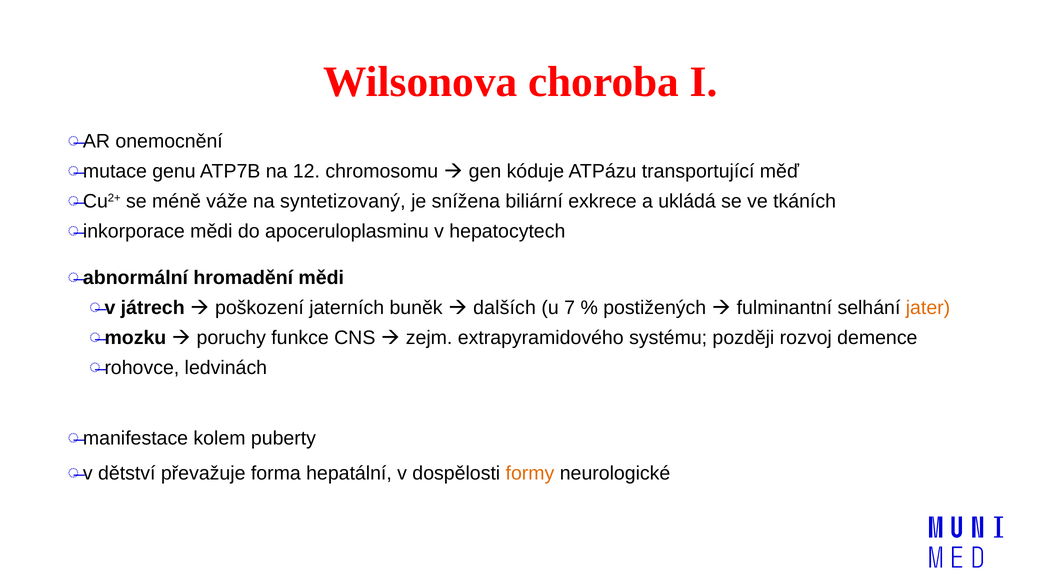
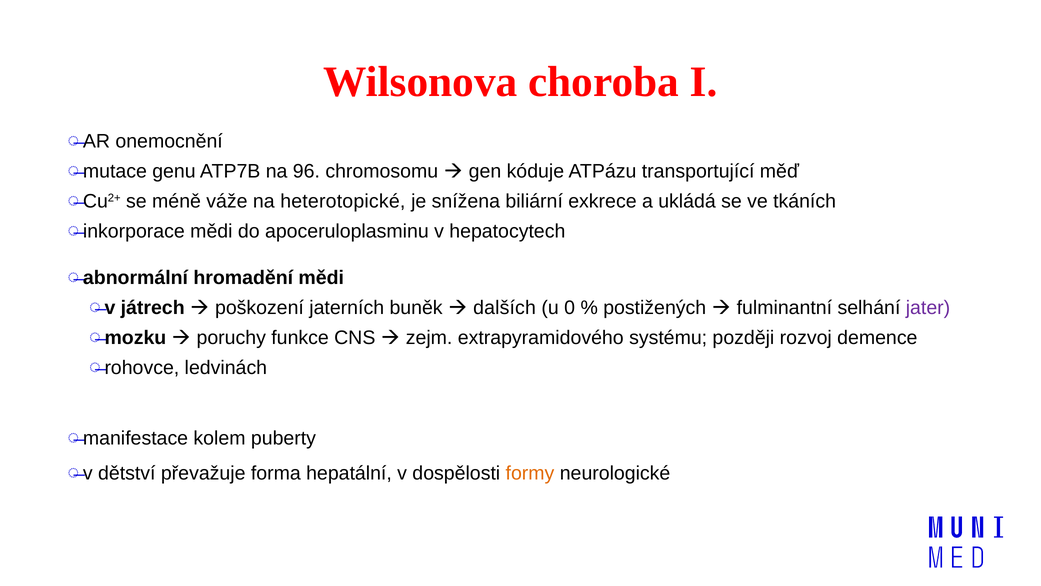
12: 12 -> 96
syntetizovaný: syntetizovaný -> heterotopické
7: 7 -> 0
jater colour: orange -> purple
